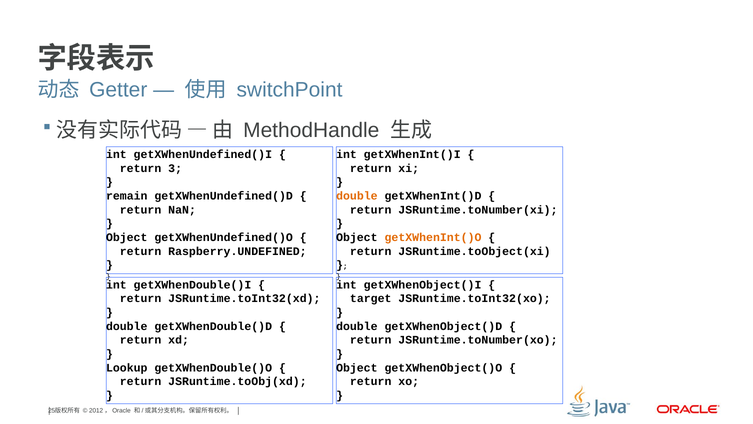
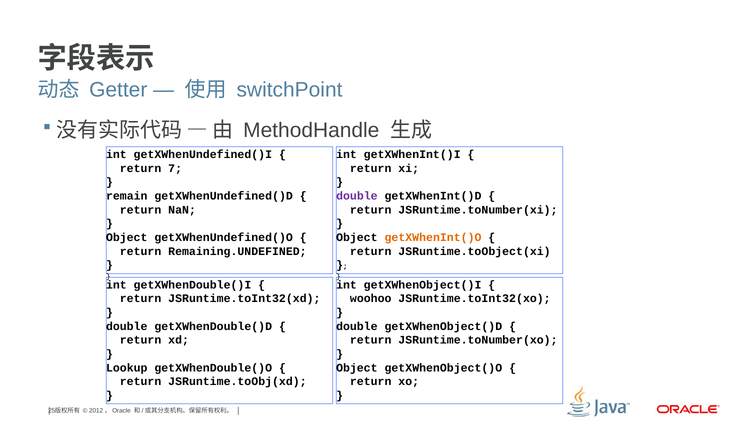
3: 3 -> 7
double at (357, 196) colour: orange -> purple
Raspberry.UNDEFINED: Raspberry.UNDEFINED -> Remaining.UNDEFINED
target: target -> woohoo
